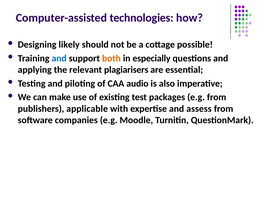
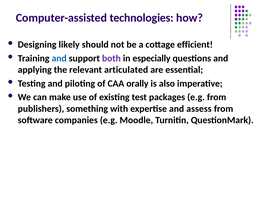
possible: possible -> efficient
both colour: orange -> purple
plagiarisers: plagiarisers -> articulated
audio: audio -> orally
applicable: applicable -> something
